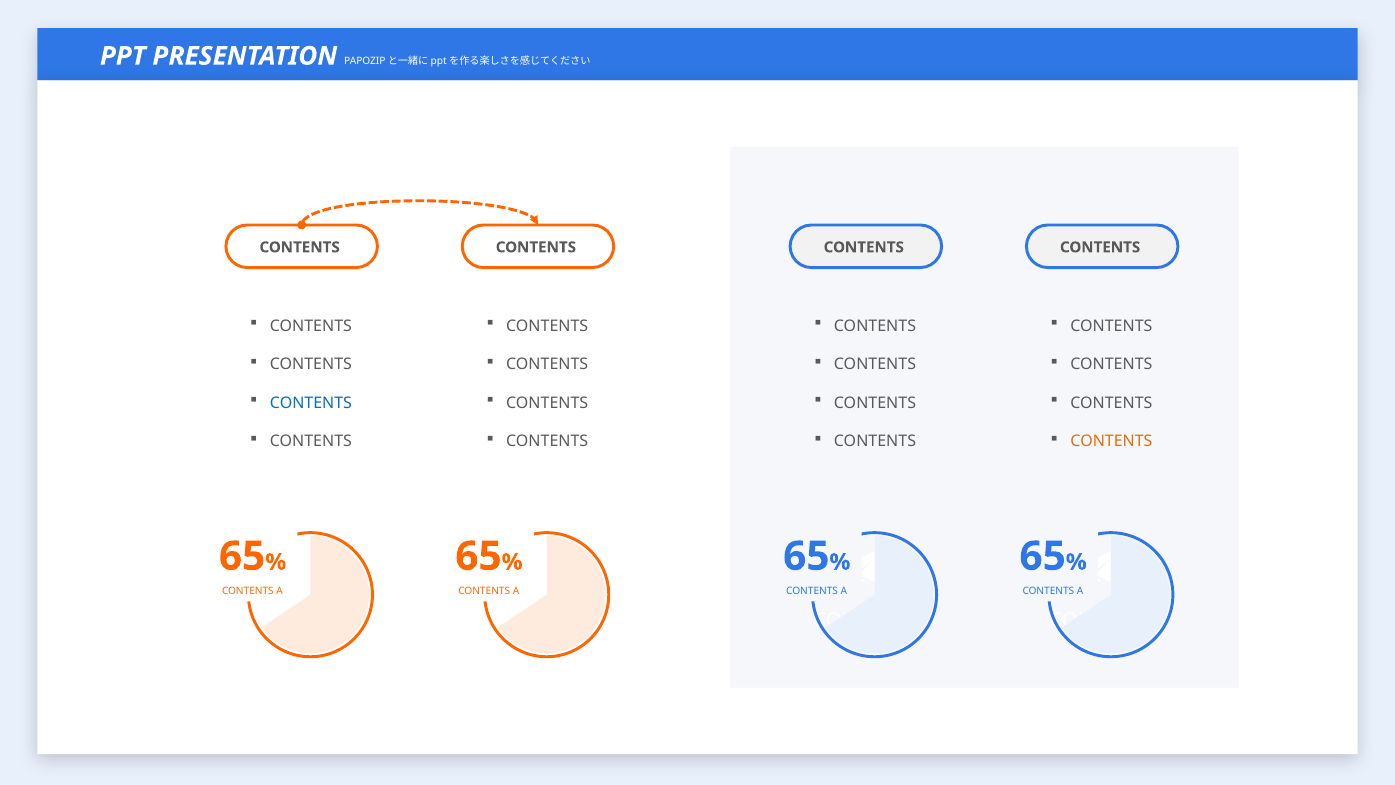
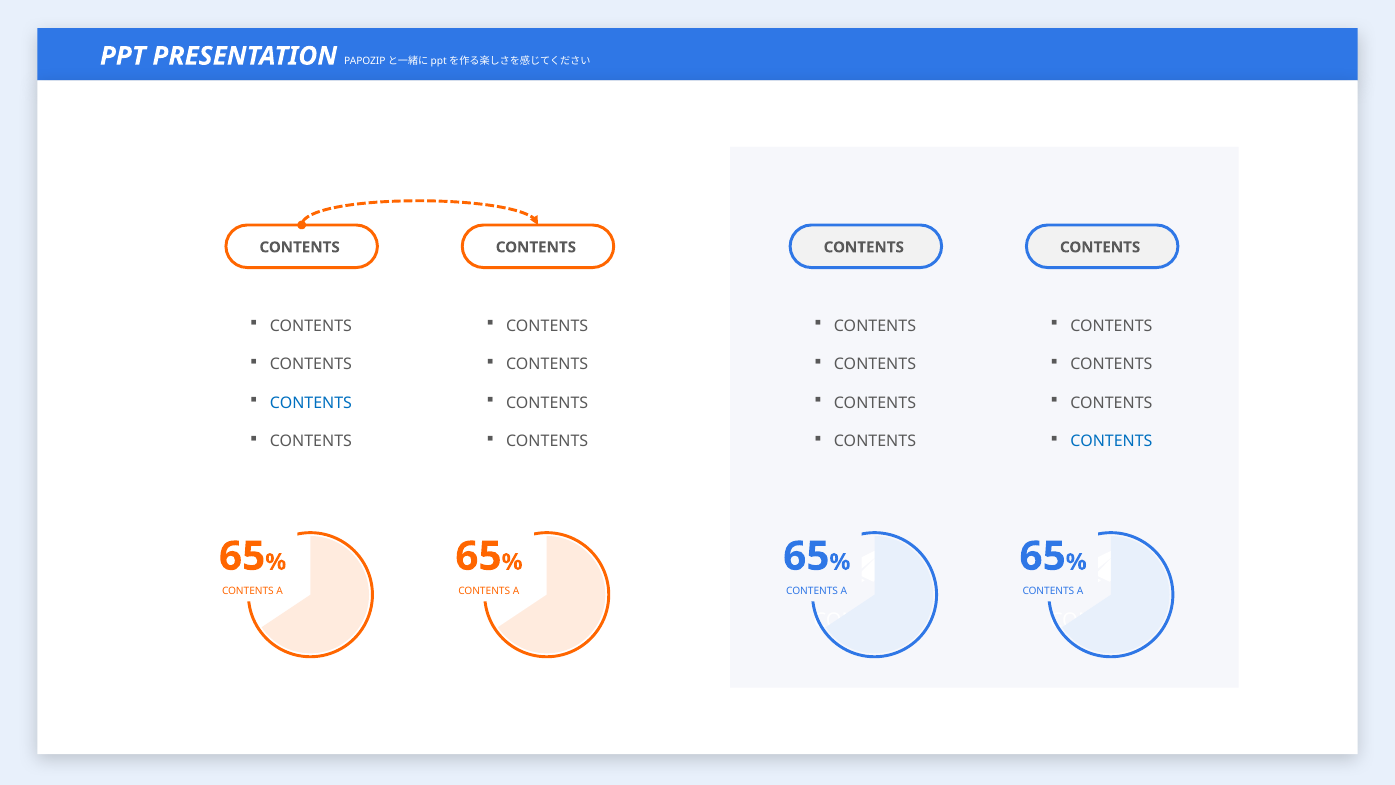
CONTENTS at (1111, 441) colour: orange -> blue
